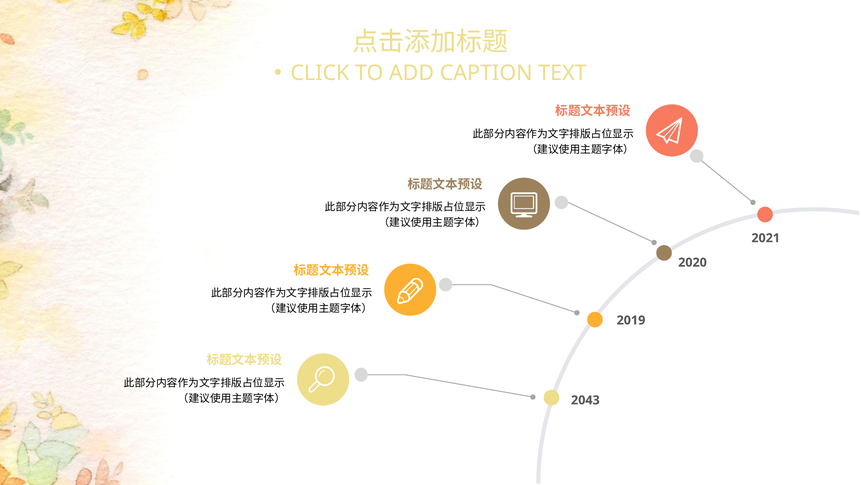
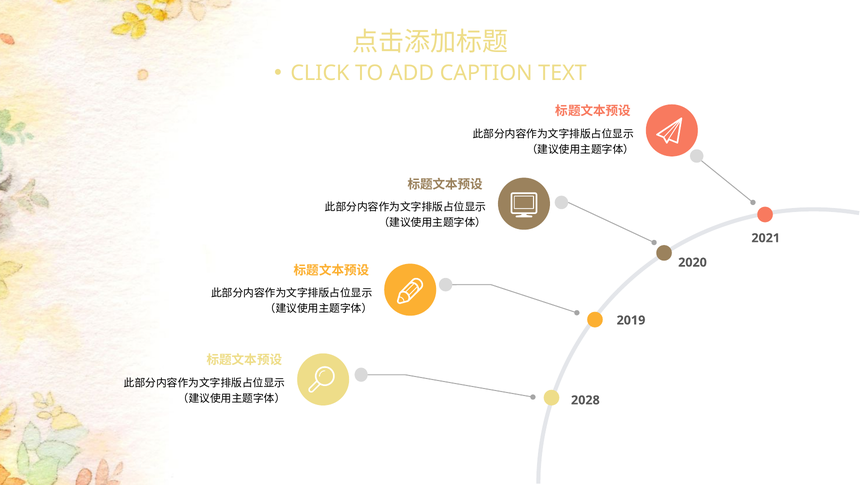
2043: 2043 -> 2028
